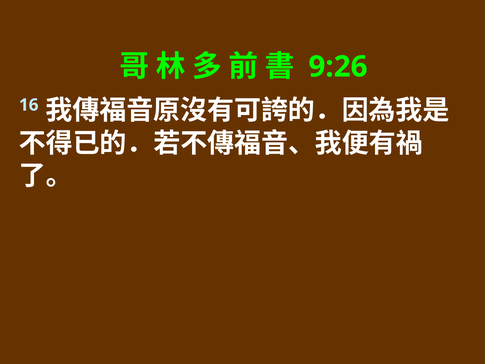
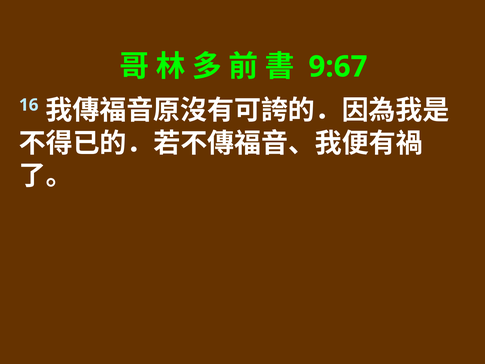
9:26: 9:26 -> 9:67
